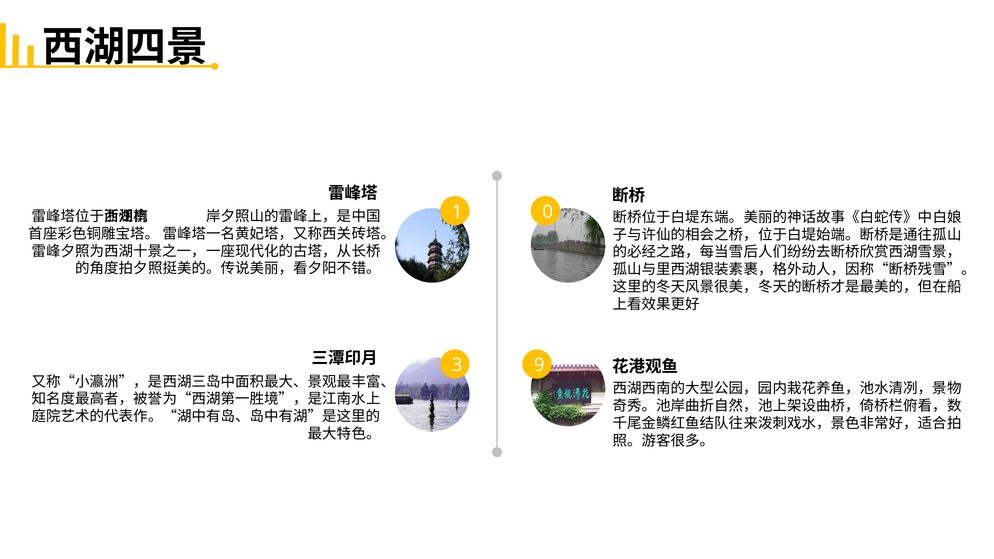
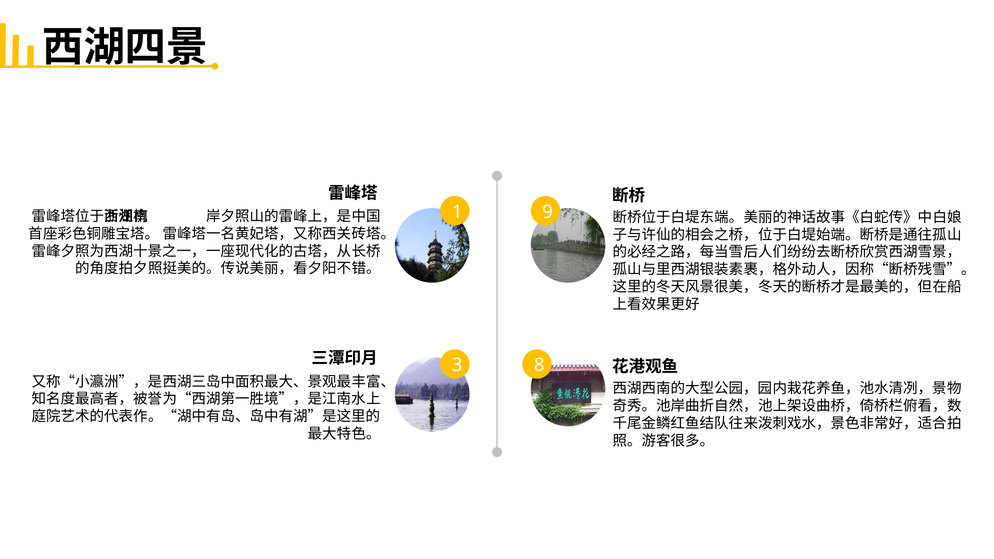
0: 0 -> 9
9: 9 -> 8
